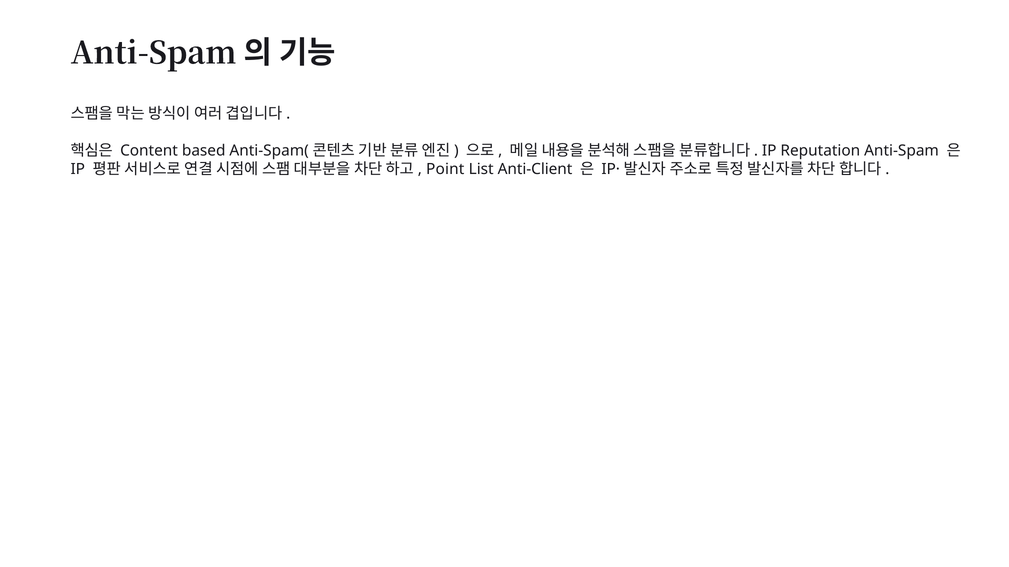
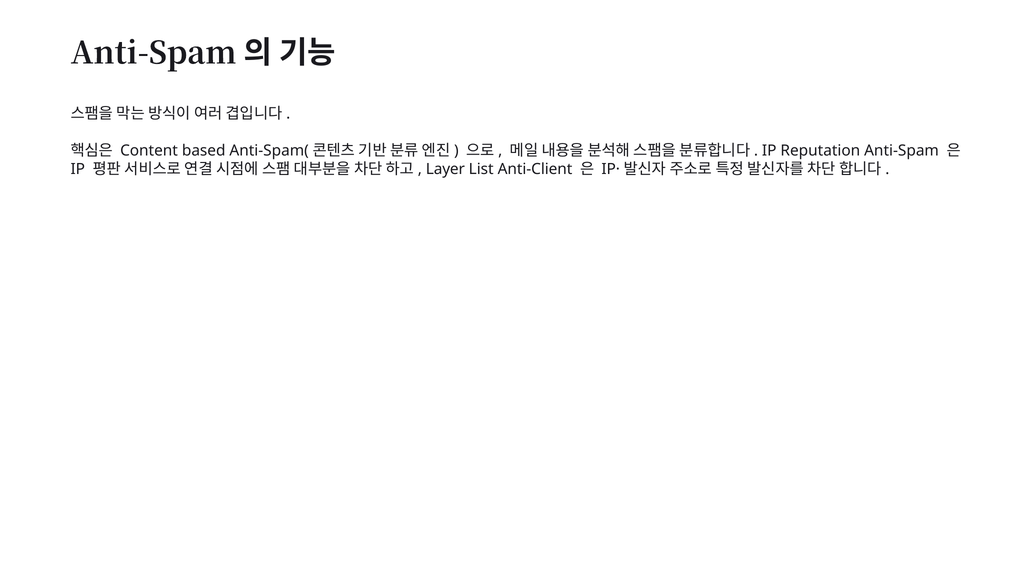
Point: Point -> Layer
